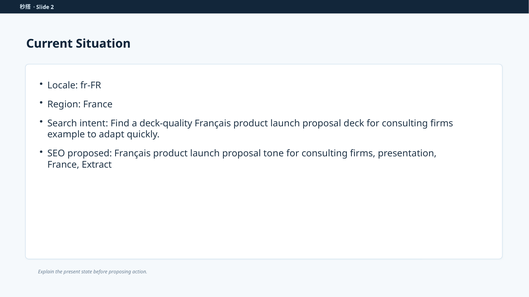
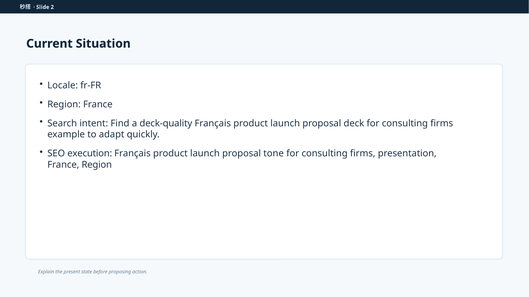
proposed: proposed -> execution
France Extract: Extract -> Region
